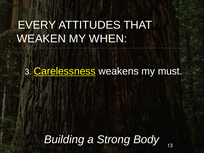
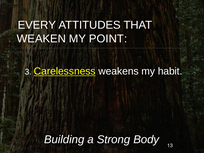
WHEN: WHEN -> POINT
must: must -> habit
